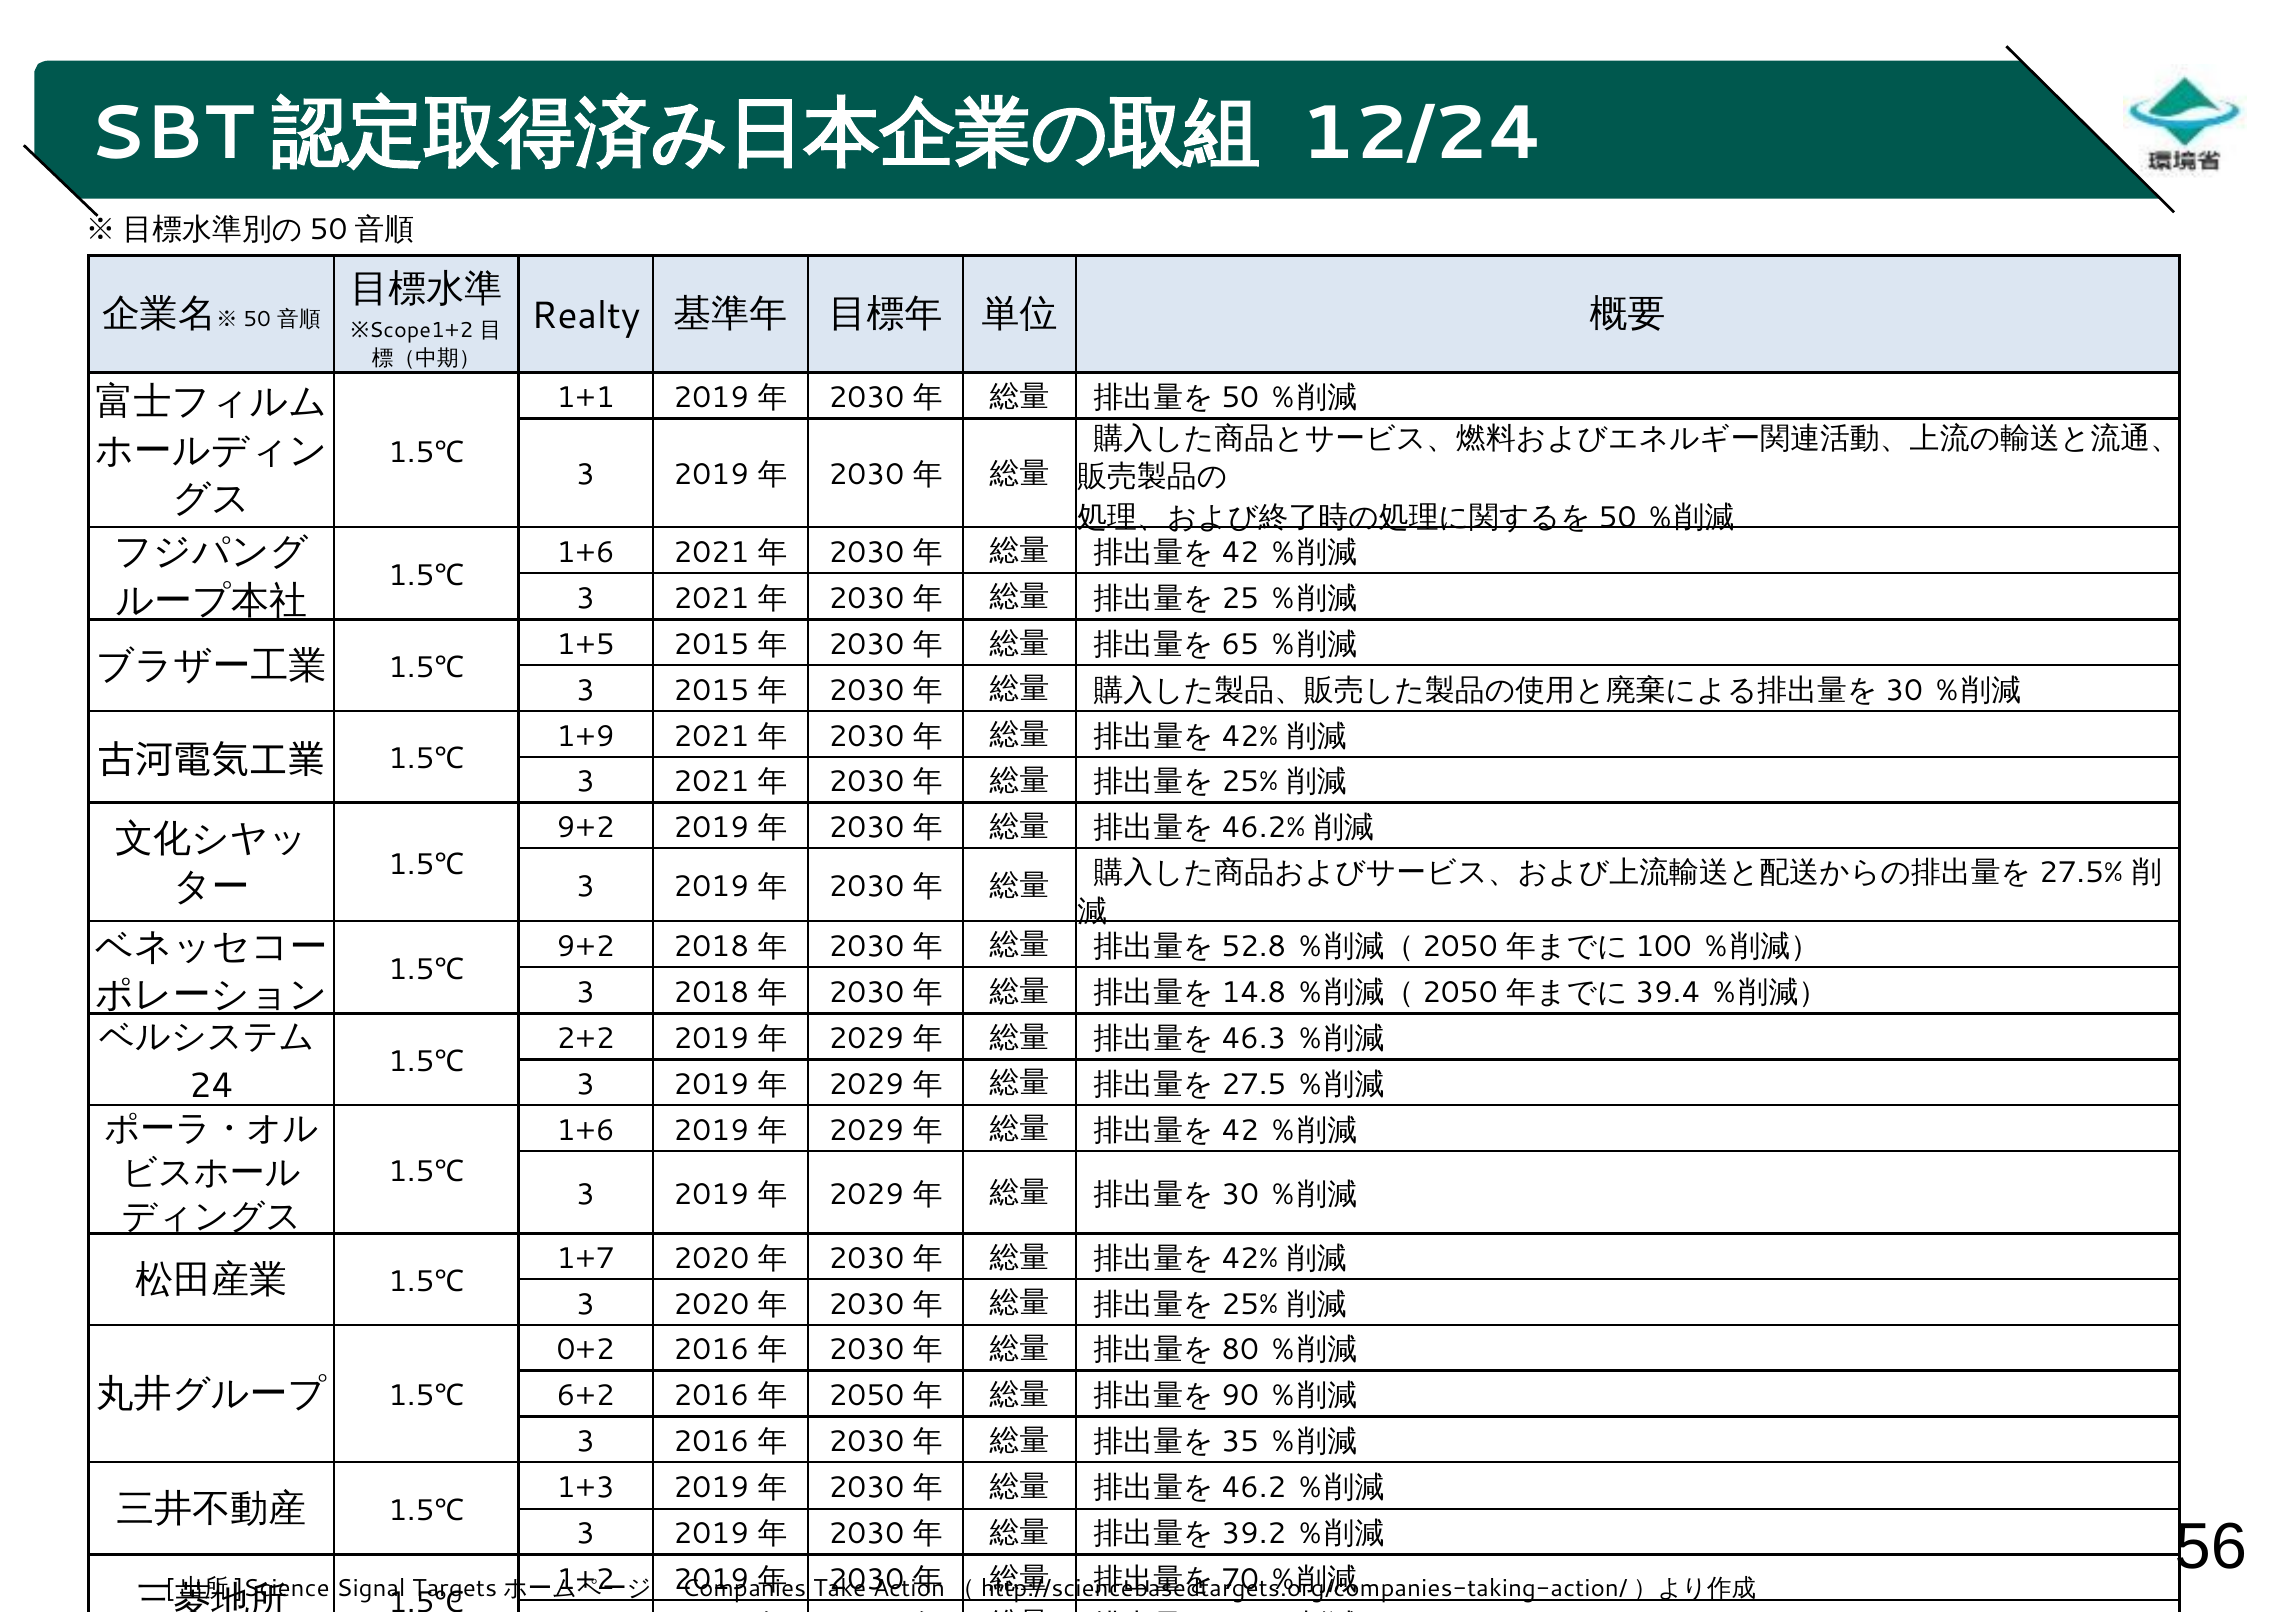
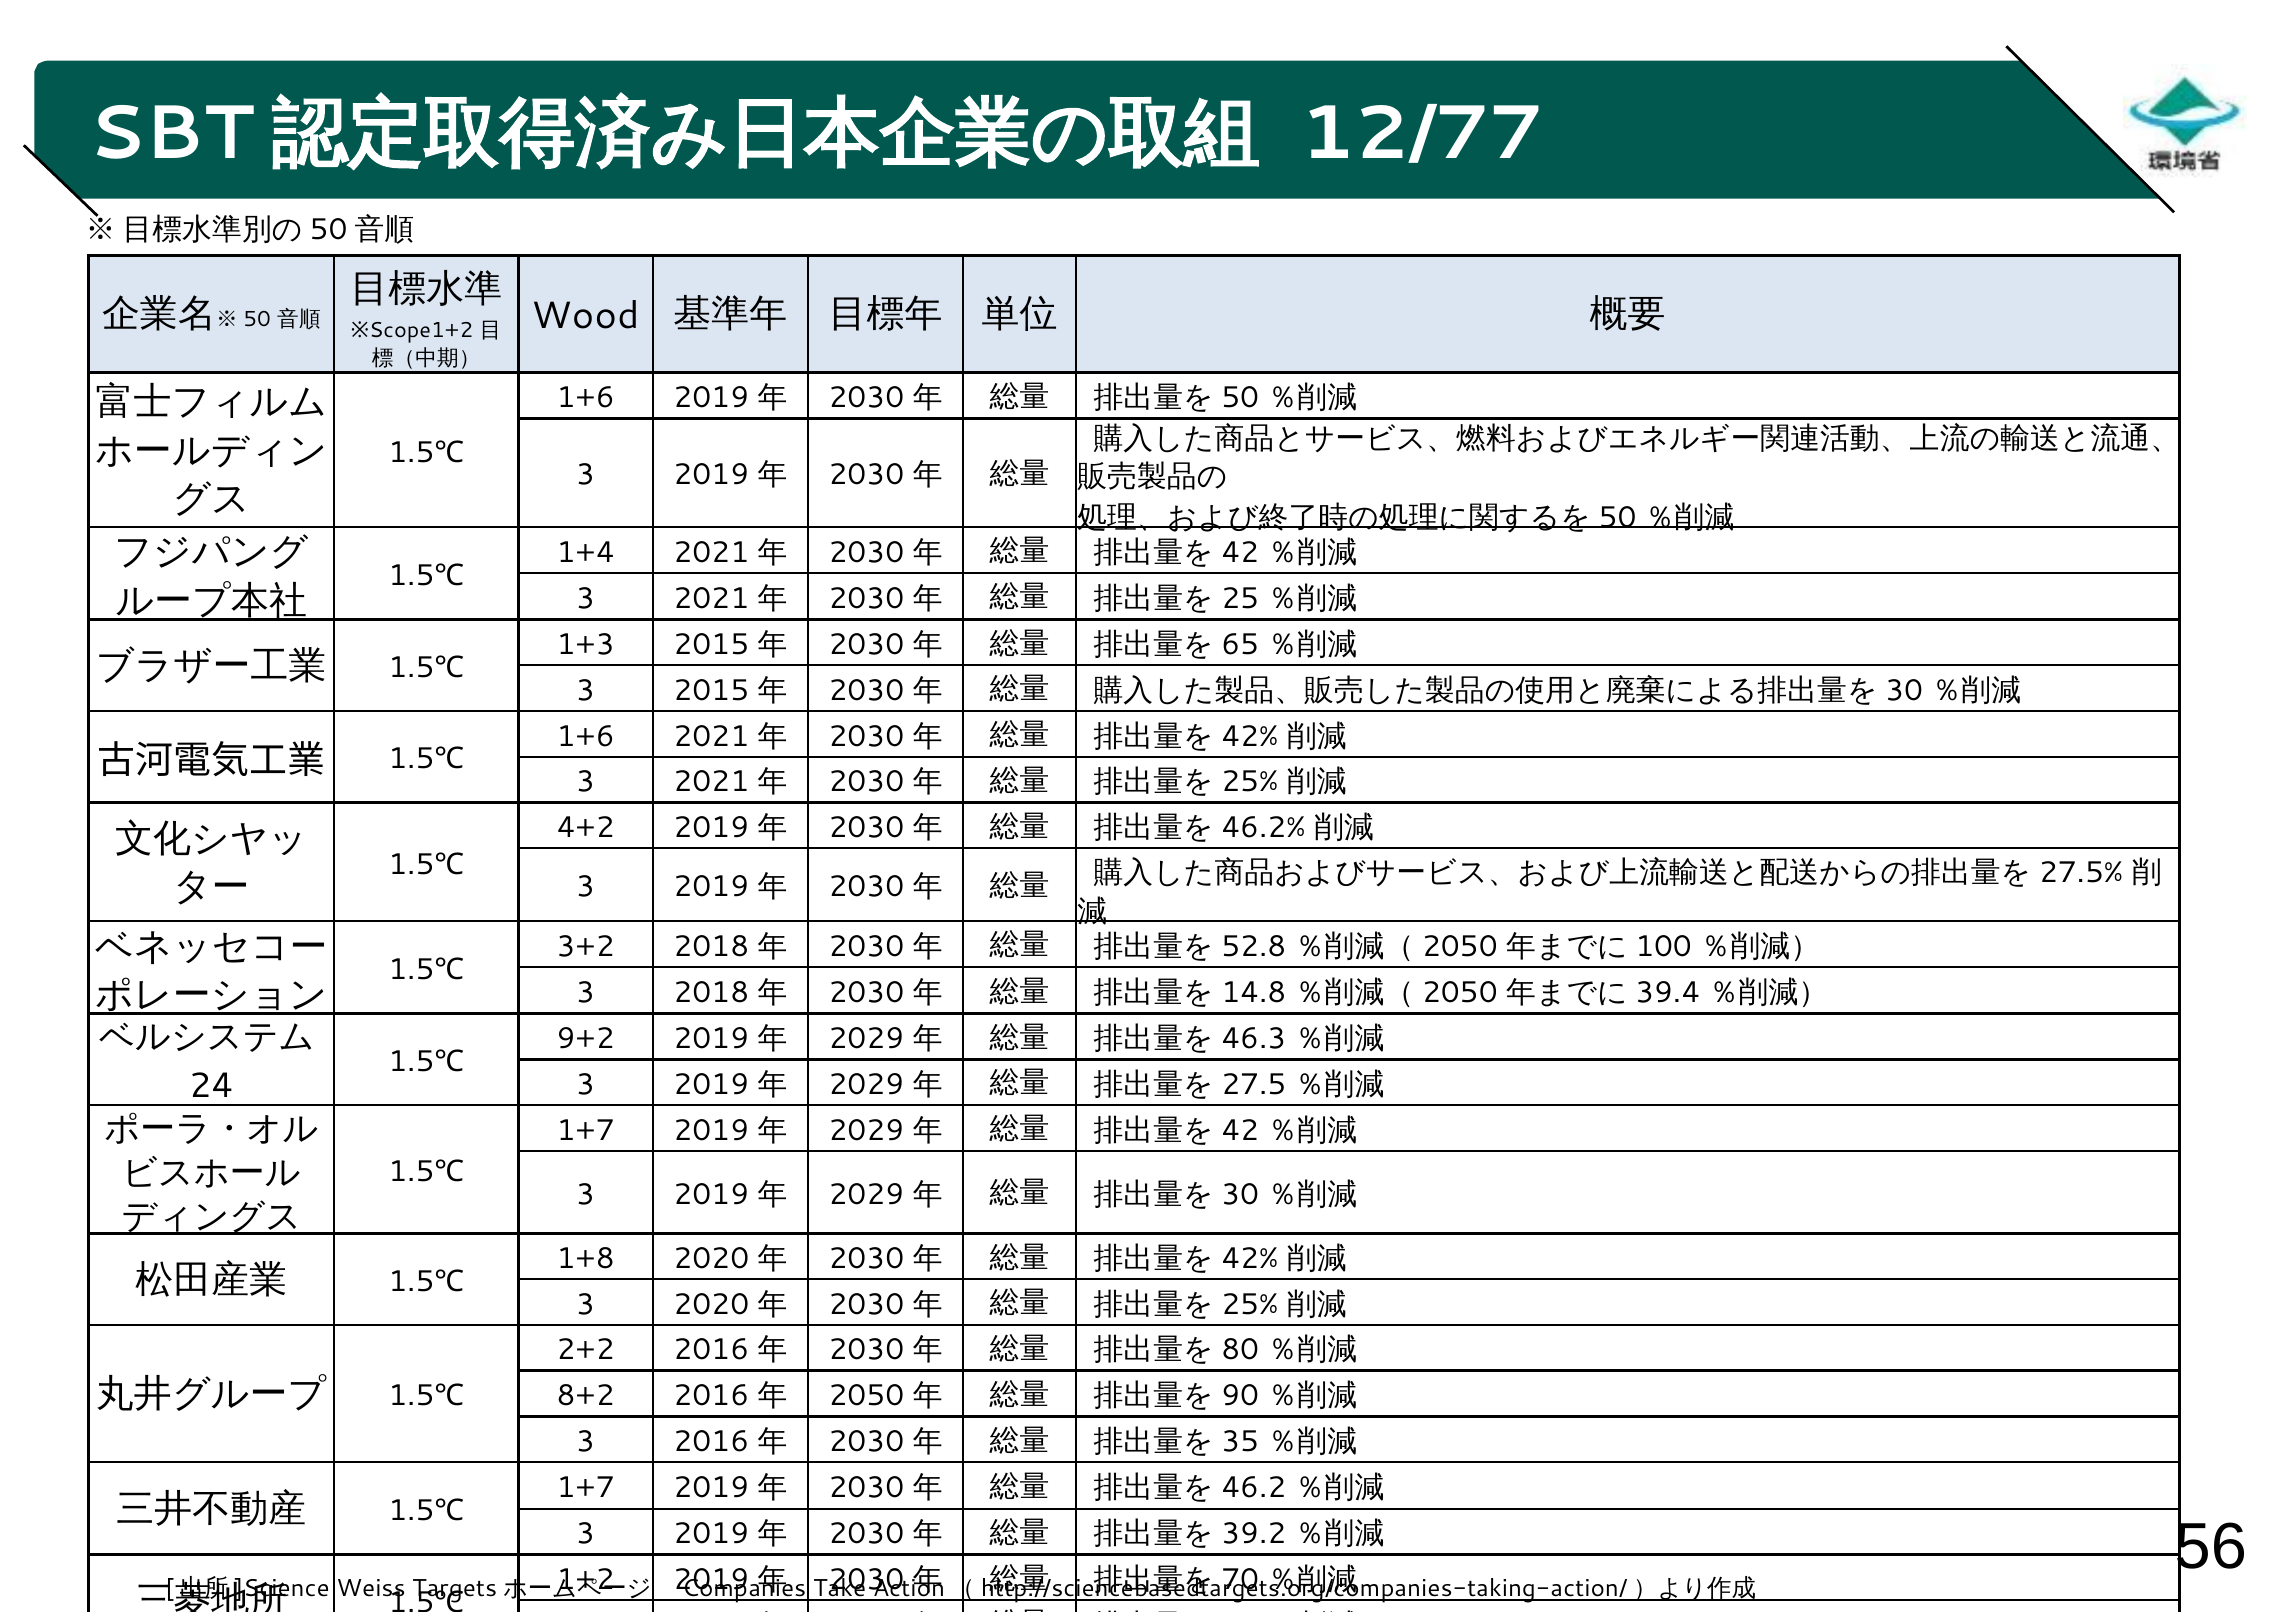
12/24: 12/24 -> 12/77
Realty: Realty -> Wood
1+1 at (586, 398): 1+1 -> 1+6
1+6 at (586, 552): 1+6 -> 1+4
1+5: 1+5 -> 1+3
1+9 at (586, 736): 1+9 -> 1+6
9+2 at (586, 828): 9+2 -> 4+2
9+2 at (586, 946): 9+2 -> 3+2
2+2: 2+2 -> 9+2
1+6 at (586, 1130): 1+6 -> 1+7
1+7: 1+7 -> 1+8
0+2: 0+2 -> 2+2
6+2: 6+2 -> 8+2
1+3 at (586, 1488): 1+3 -> 1+7
Signal: Signal -> Weiss
